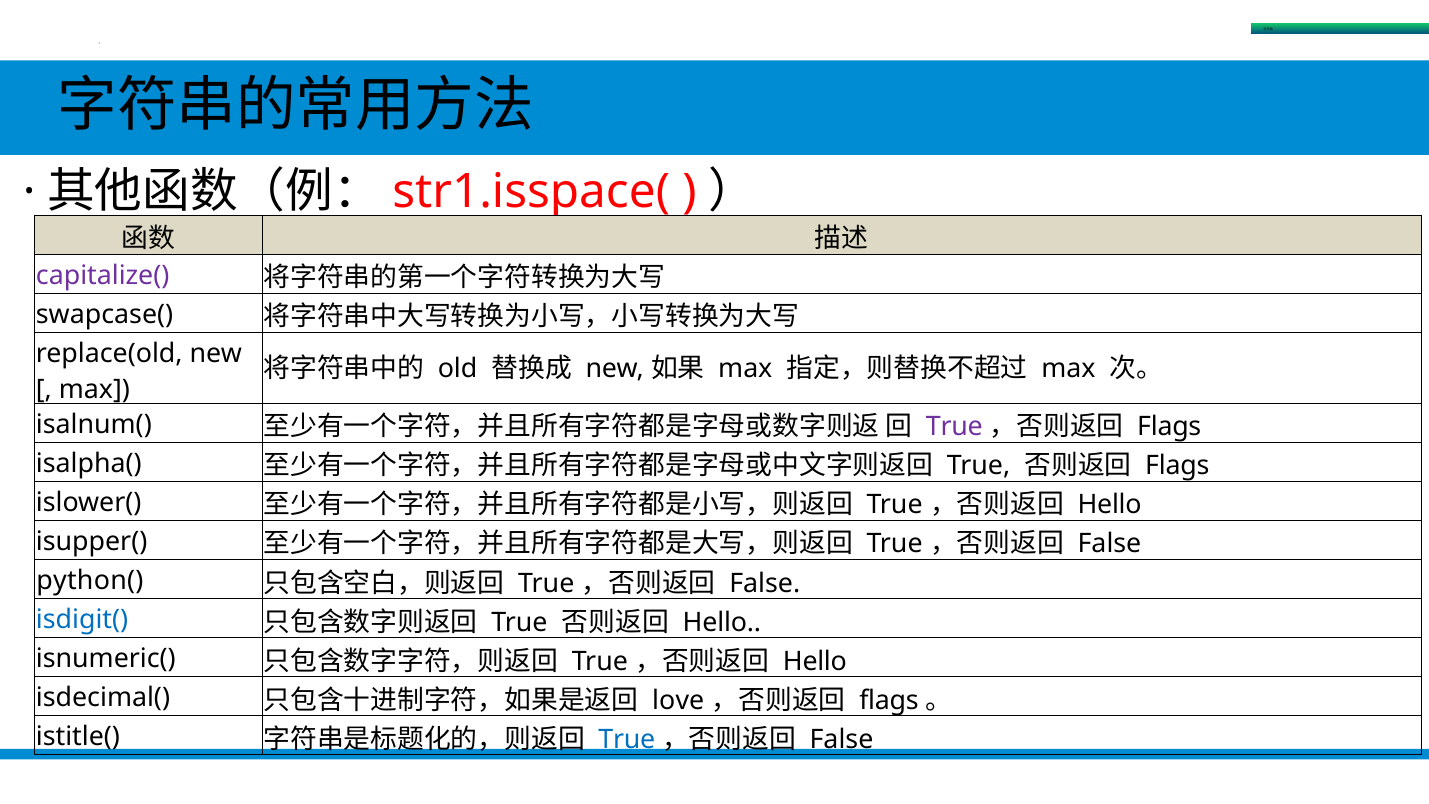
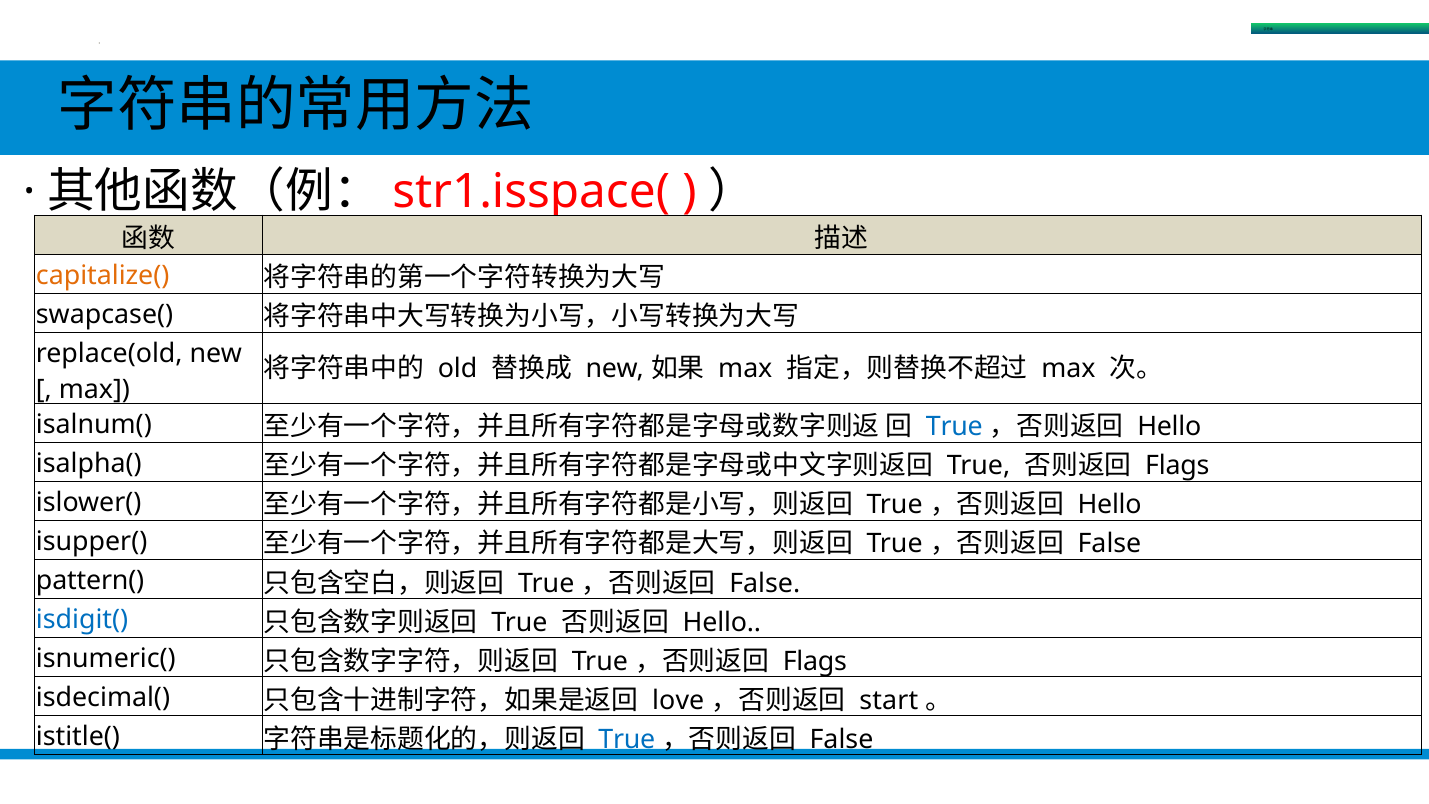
capitalize( colour: purple -> orange
True at (954, 427) colour: purple -> blue
Flags at (1169, 427): Flags -> Hello
python(: python( -> pattern(
Hello at (815, 661): Hello -> Flags
flags at (889, 700): flags -> start
